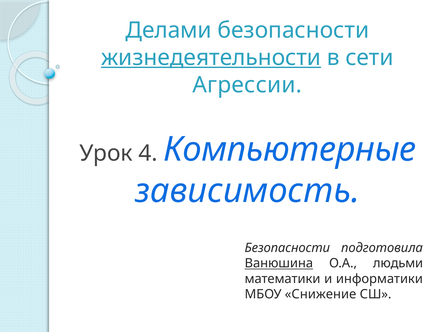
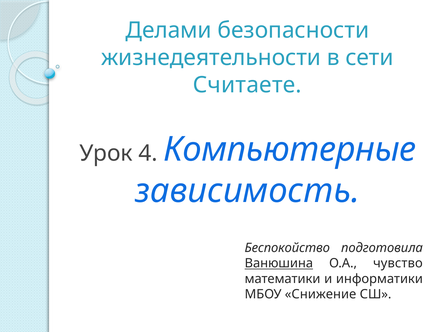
жизнедеятельности underline: present -> none
Агрессии: Агрессии -> Считаете
Безопасности at (287, 248): Безопасности -> Беспокойство
людьми: людьми -> чувство
